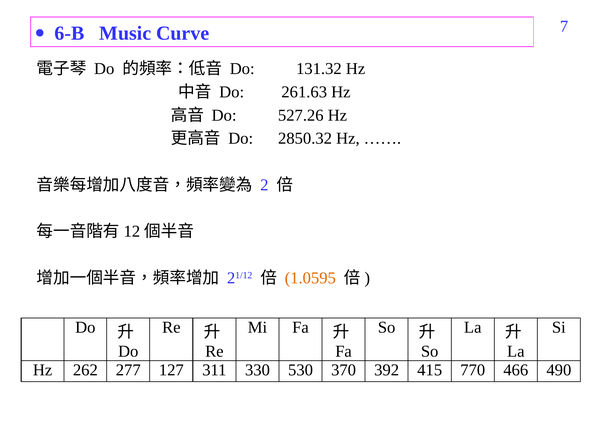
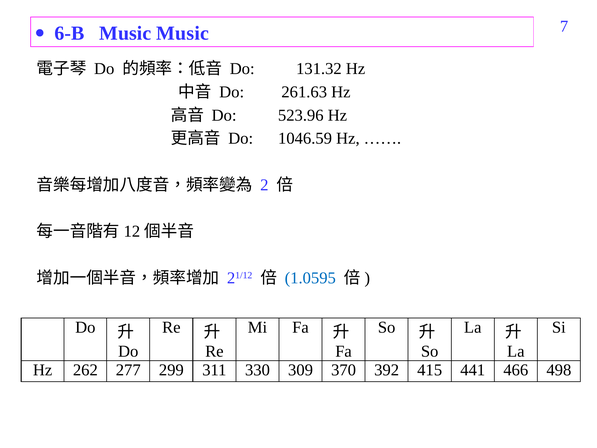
Music Curve: Curve -> Music
527.26: 527.26 -> 523.96
2850.32: 2850.32 -> 1046.59
1.0595 colour: orange -> blue
127: 127 -> 299
530: 530 -> 309
770: 770 -> 441
490: 490 -> 498
